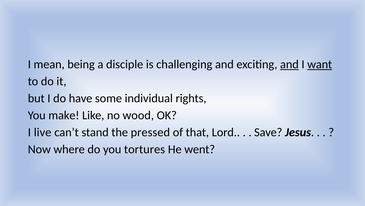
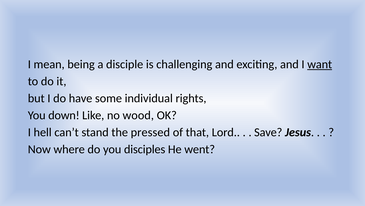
and at (289, 64) underline: present -> none
make: make -> down
live: live -> hell
tortures: tortures -> disciples
